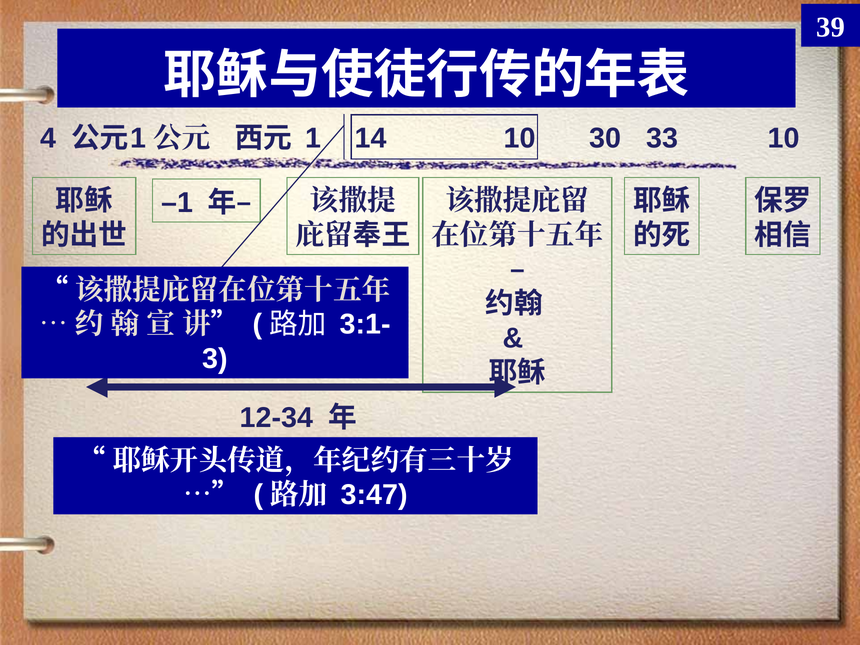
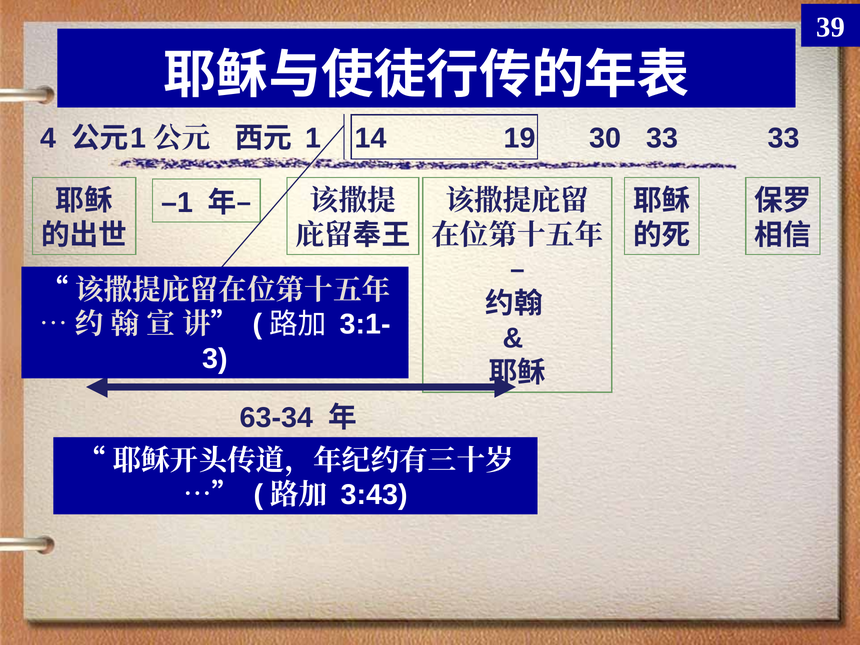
1 10: 10 -> 19
33 10: 10 -> 33
12-34: 12-34 -> 63-34
3:47: 3:47 -> 3:43
